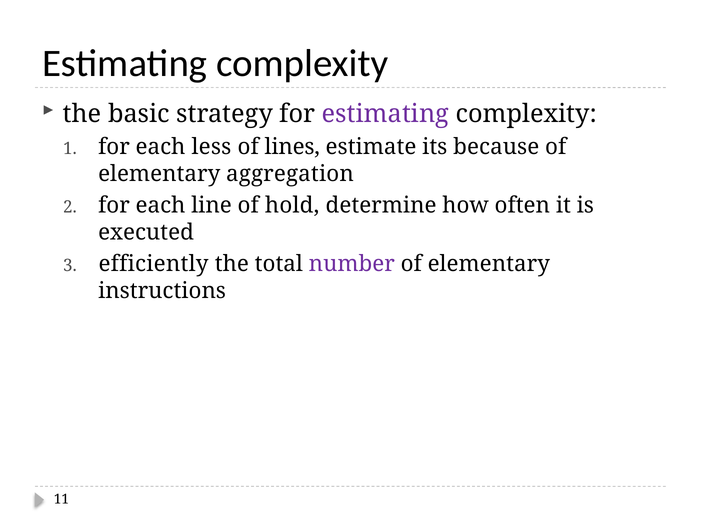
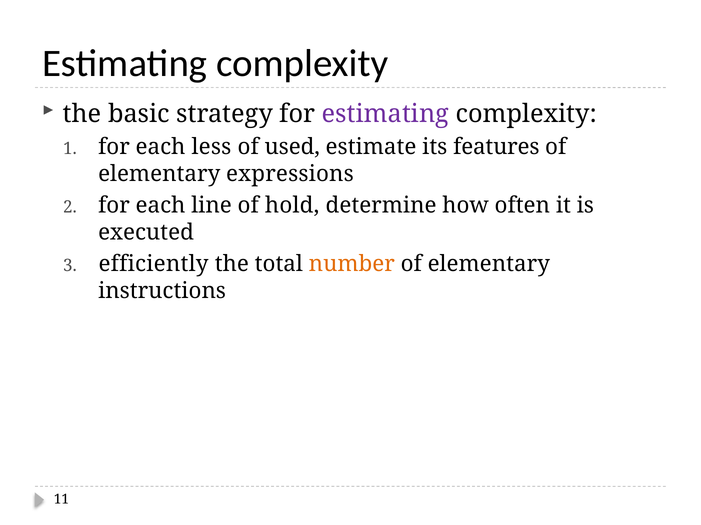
lines: lines -> used
because: because -> features
aggregation: aggregation -> expressions
number colour: purple -> orange
